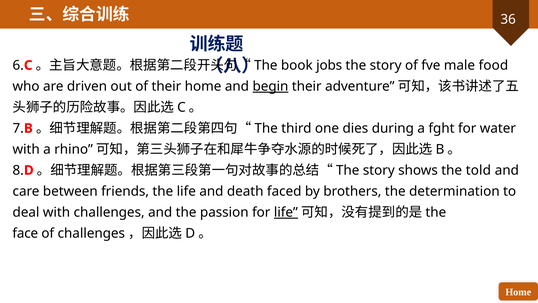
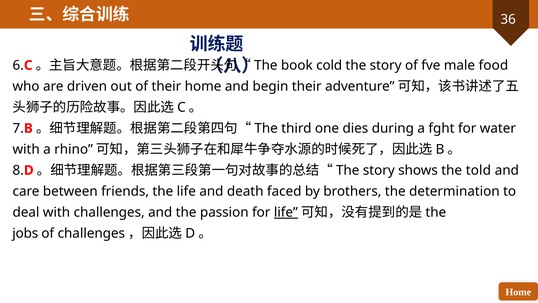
jobs: jobs -> cold
begin underline: present -> none
face: face -> jobs
